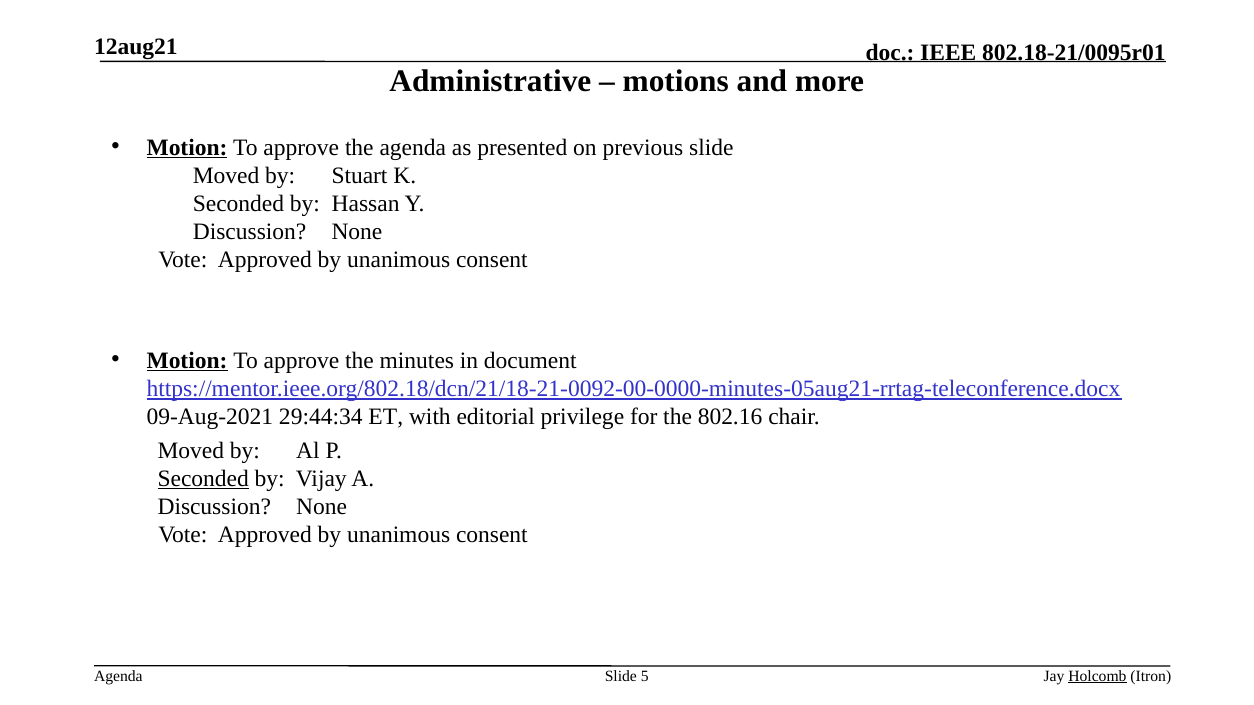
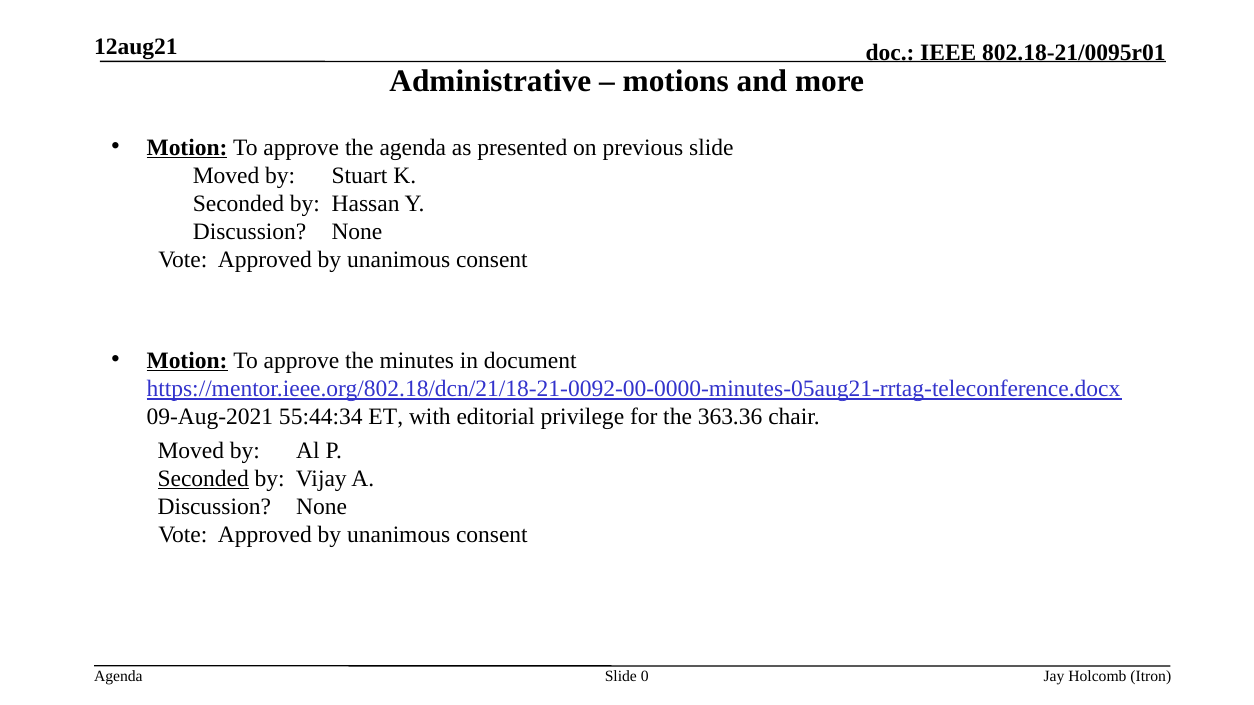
29:44:34: 29:44:34 -> 55:44:34
802.16: 802.16 -> 363.36
5: 5 -> 0
Holcomb underline: present -> none
